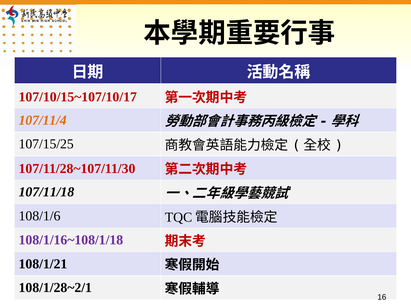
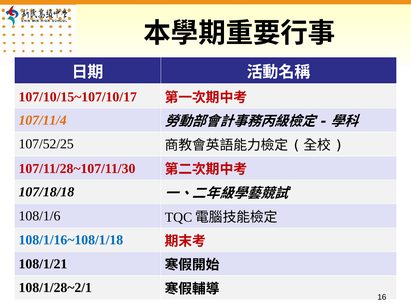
107/15/25: 107/15/25 -> 107/52/25
107/11/18: 107/11/18 -> 107/18/18
108/1/16~108/1/18 colour: purple -> blue
